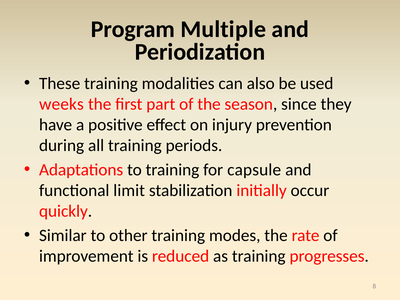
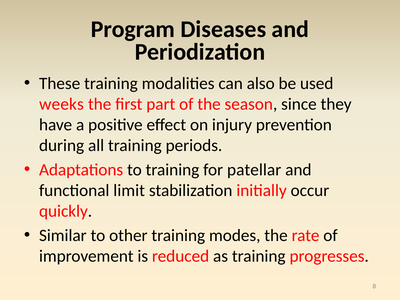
Multiple: Multiple -> Diseases
capsule: capsule -> patellar
